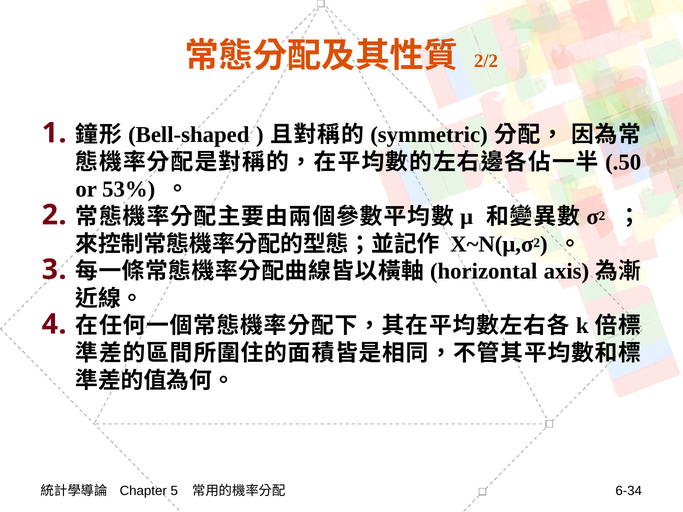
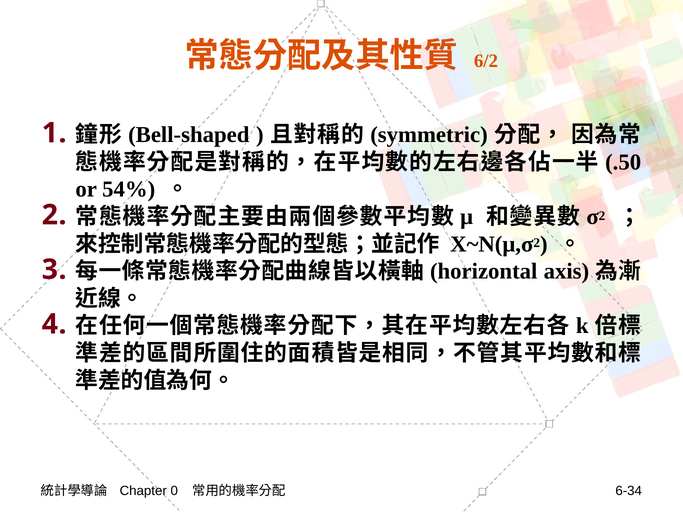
2/2: 2/2 -> 6/2
53%: 53% -> 54%
5: 5 -> 0
